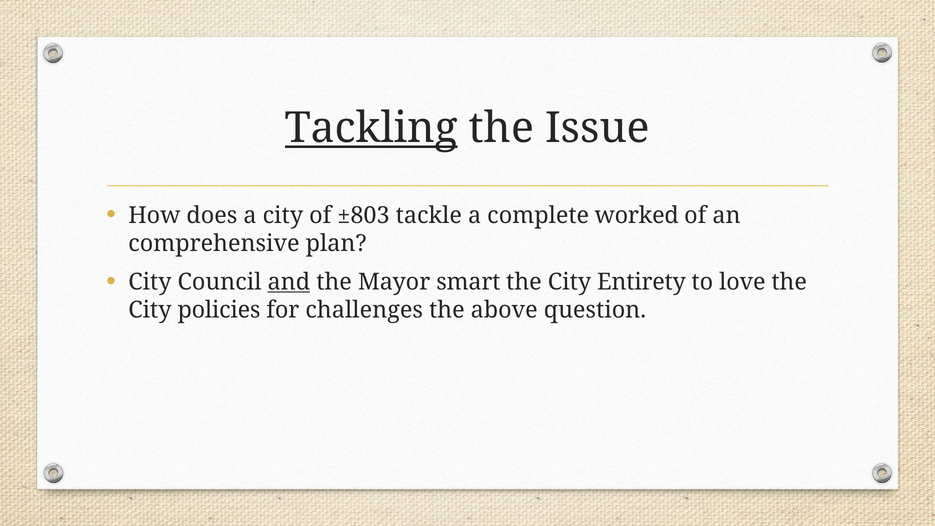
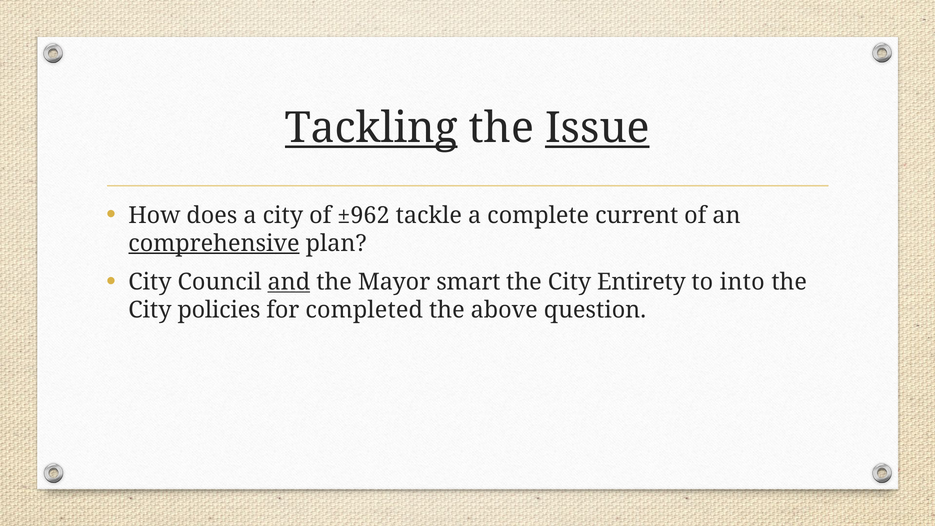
Issue underline: none -> present
±803: ±803 -> ±962
worked: worked -> current
comprehensive underline: none -> present
love: love -> into
challenges: challenges -> completed
